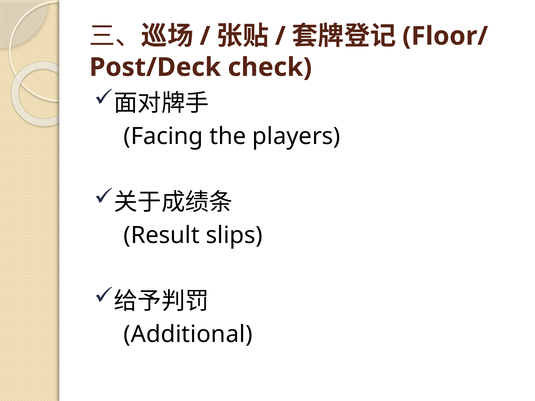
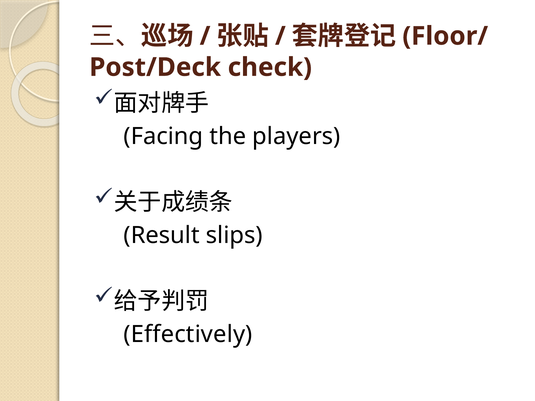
Additional: Additional -> Effectively
